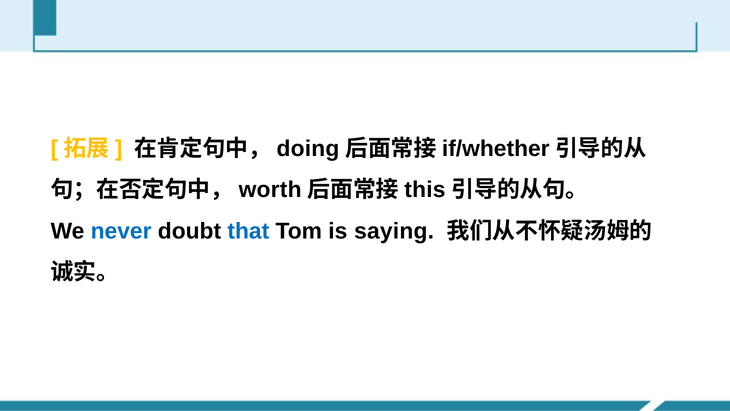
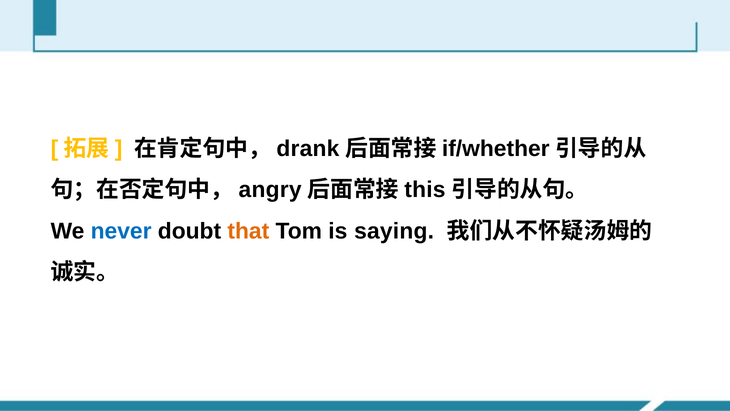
doing: doing -> drank
worth: worth -> angry
that colour: blue -> orange
